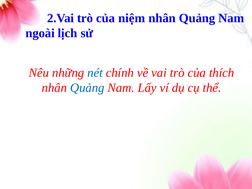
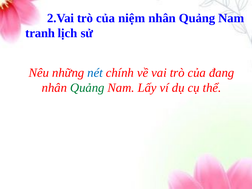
ngoài: ngoài -> tranh
thích: thích -> đang
Quảng at (87, 88) colour: blue -> green
